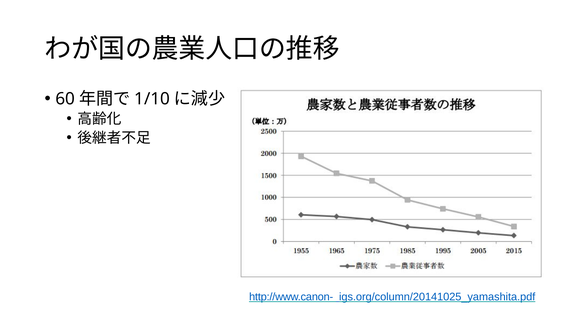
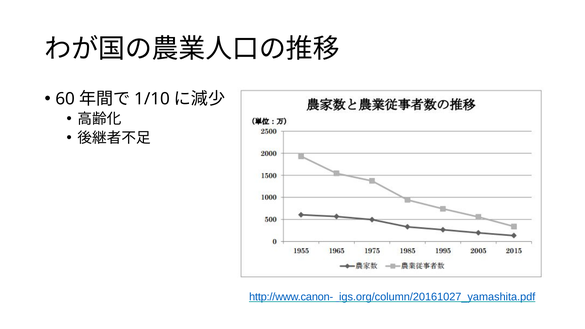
igs.org/column/20141025_yamashita.pdf: igs.org/column/20141025_yamashita.pdf -> igs.org/column/20161027_yamashita.pdf
